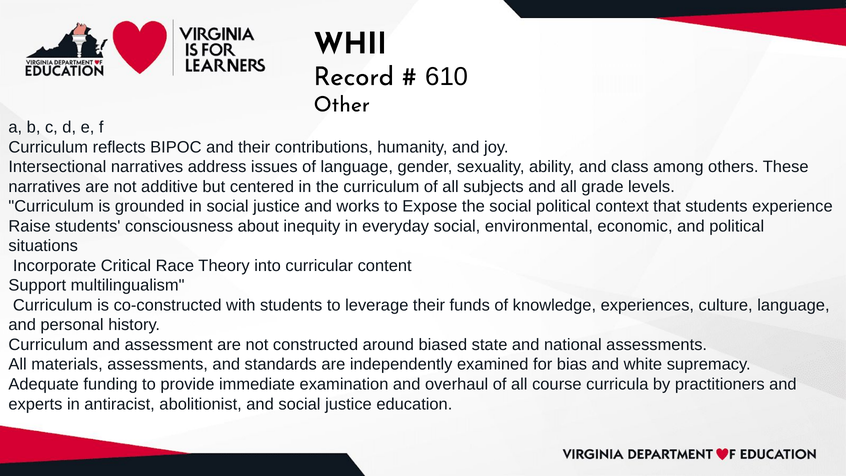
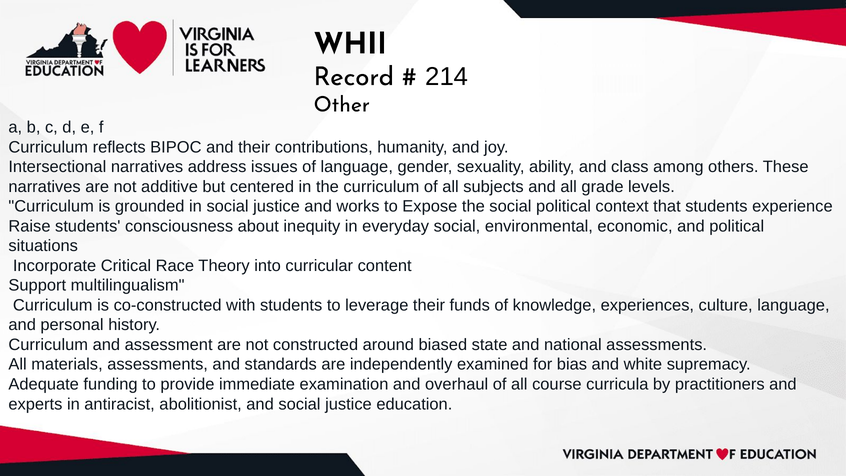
610: 610 -> 214
